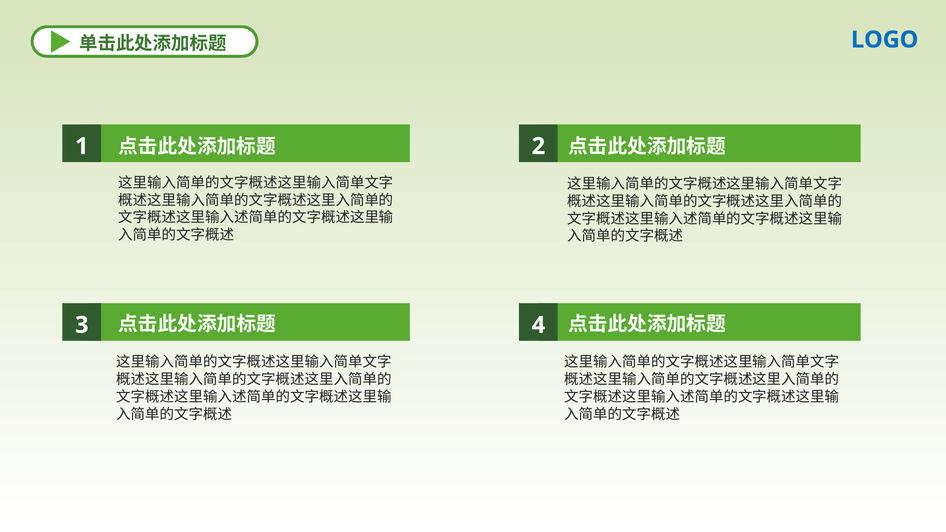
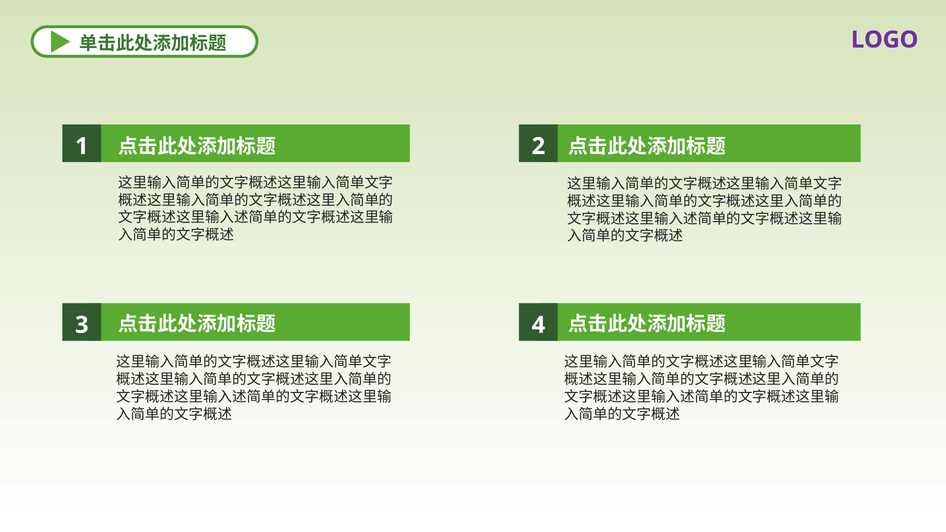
LOGO colour: blue -> purple
